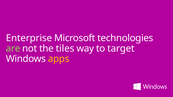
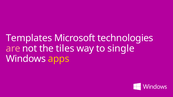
Enterprise: Enterprise -> Templates
are colour: light green -> pink
target: target -> single
